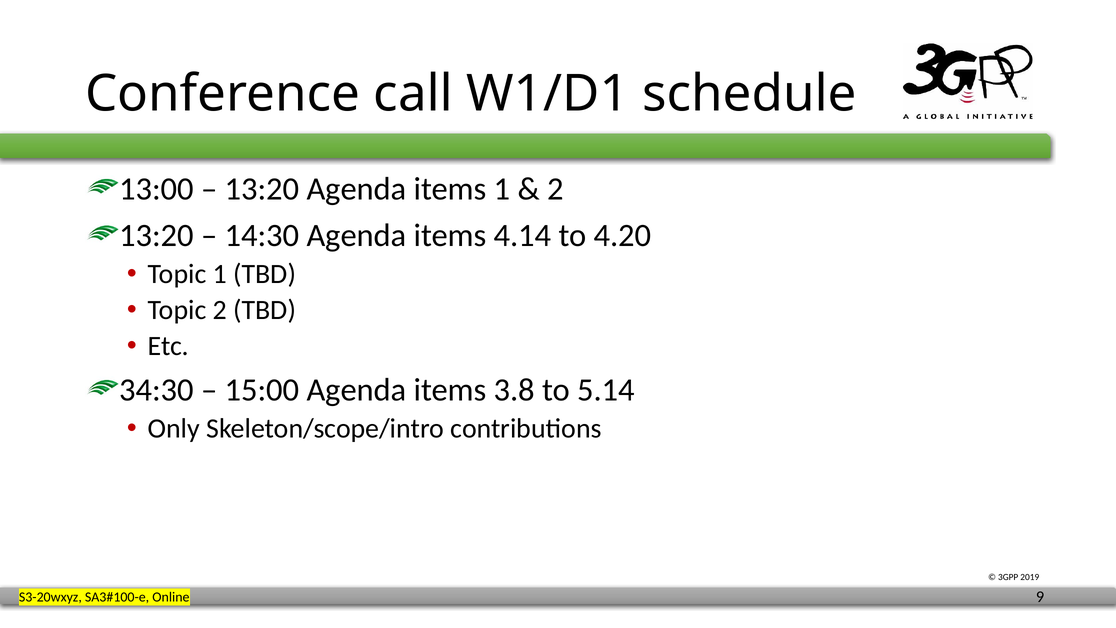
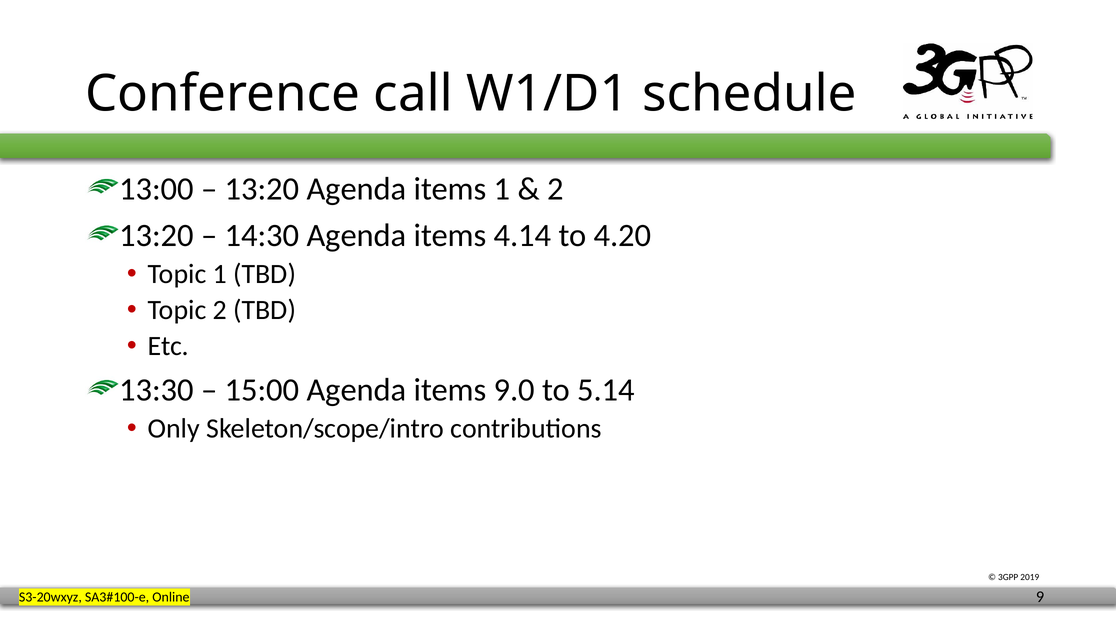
34:30: 34:30 -> 13:30
3.8: 3.8 -> 9.0
